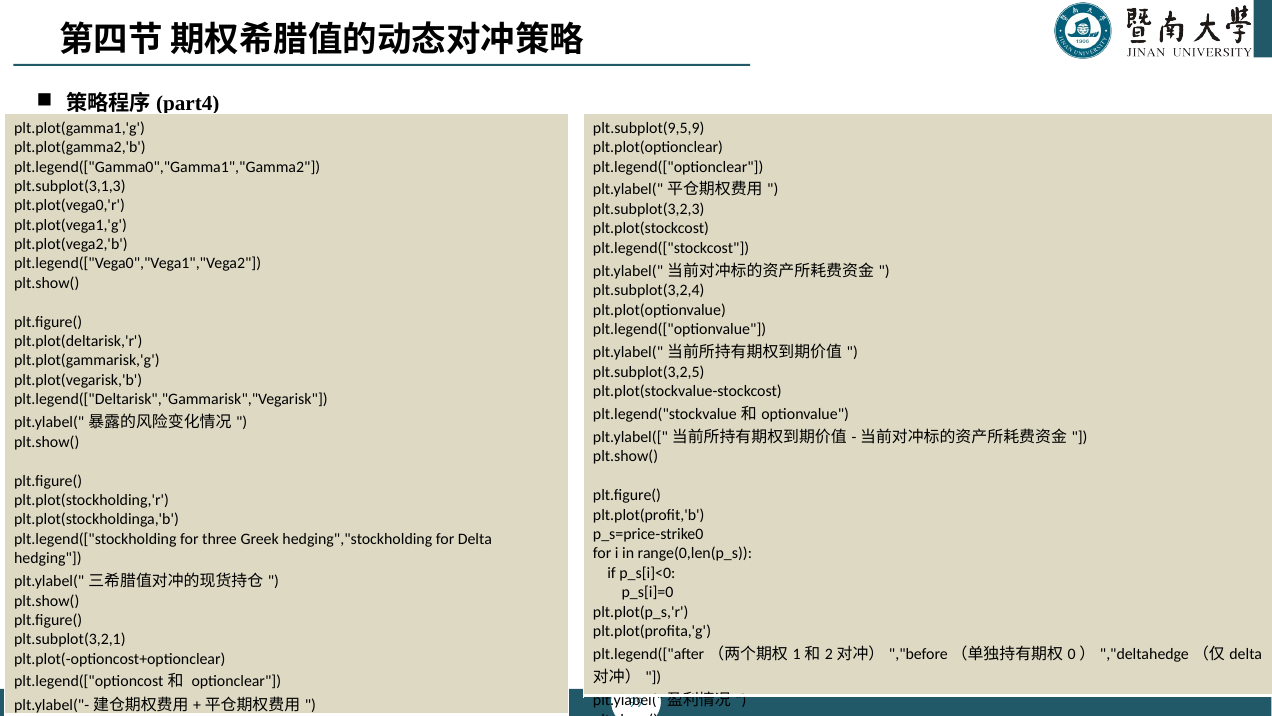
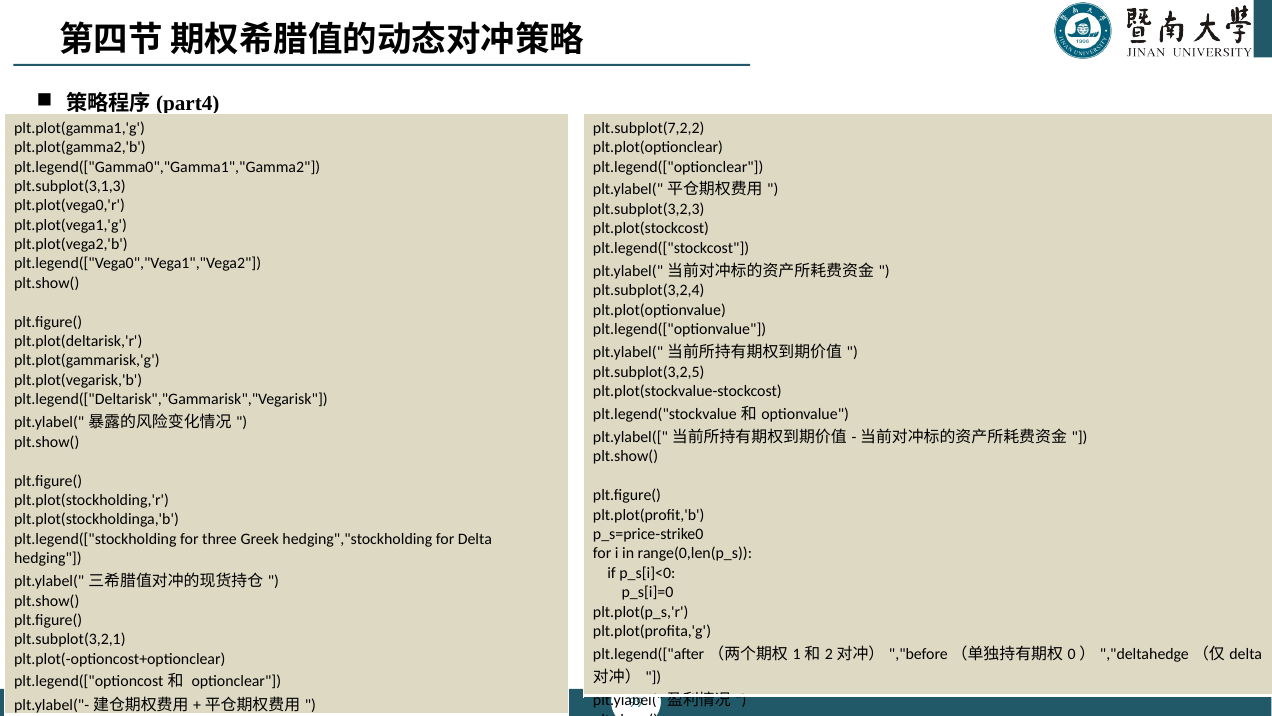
plt.subplot(9,5,9: plt.subplot(9,5,9 -> plt.subplot(7,2,2
